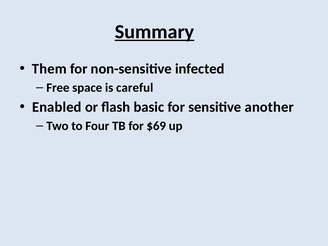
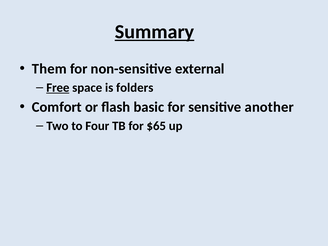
infected: infected -> external
Free underline: none -> present
careful: careful -> folders
Enabled: Enabled -> Comfort
$69: $69 -> $65
